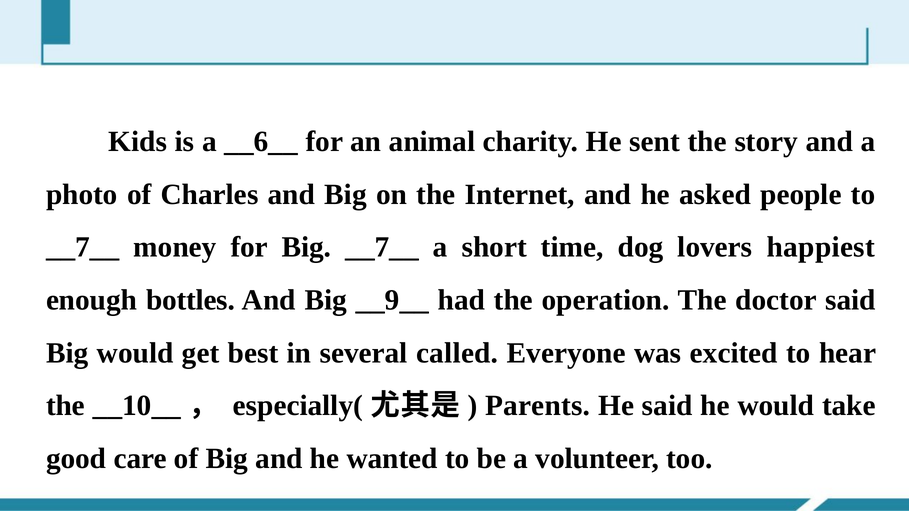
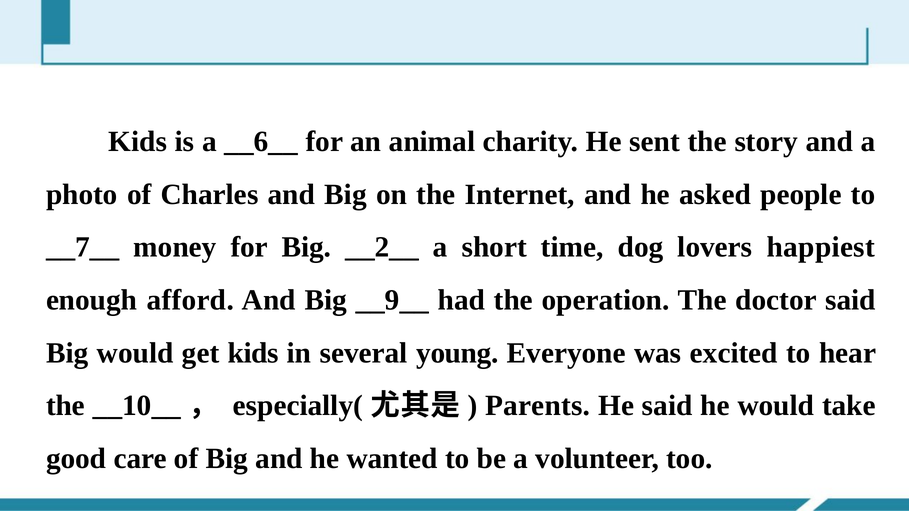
Big __7__: __7__ -> __2__
bottles: bottles -> afford
get best: best -> kids
called: called -> young
